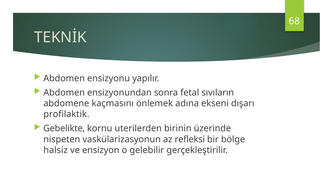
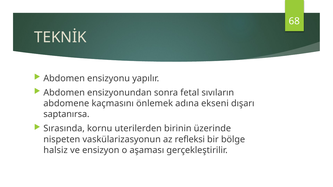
profilaktik: profilaktik -> saptanırsa
Gebelikte: Gebelikte -> Sırasında
gelebilir: gelebilir -> aşaması
